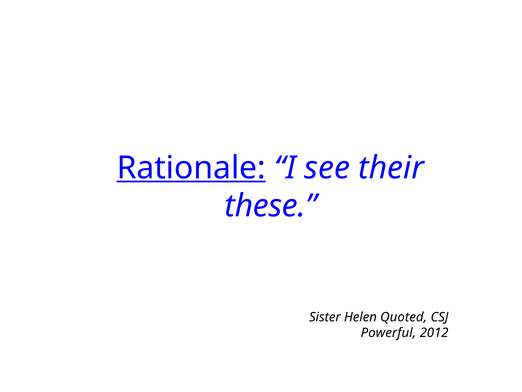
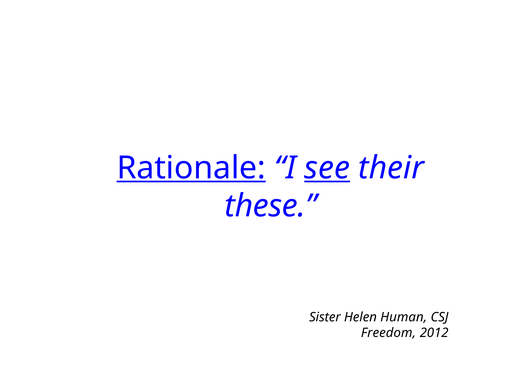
see underline: none -> present
Quoted: Quoted -> Human
Powerful: Powerful -> Freedom
